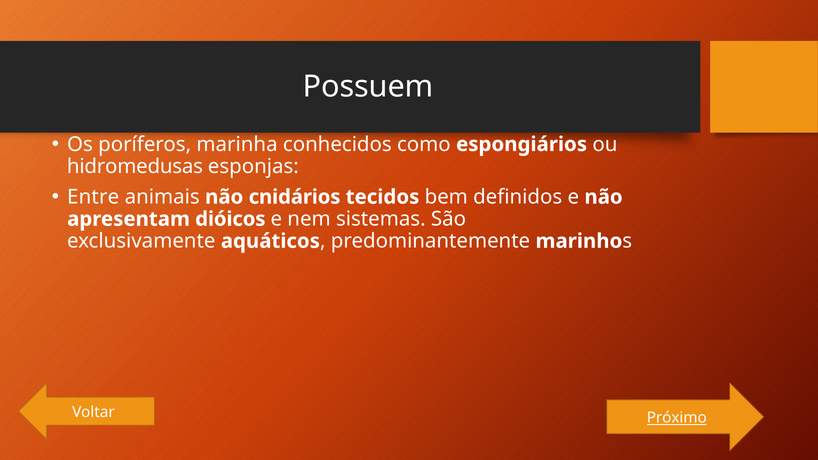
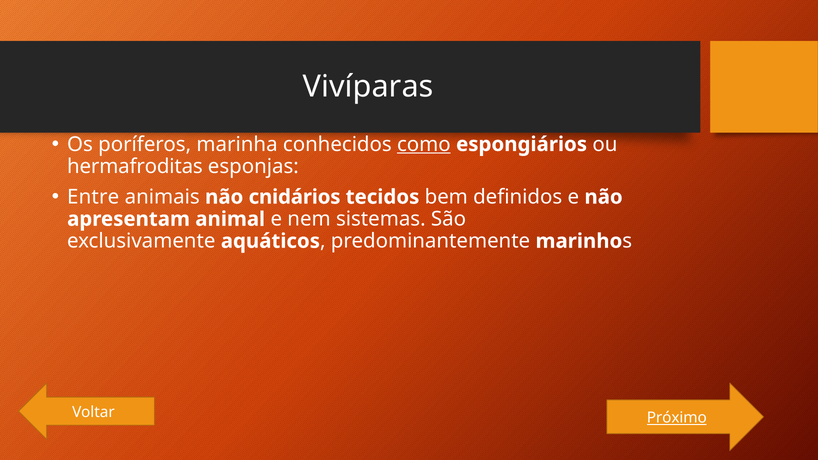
Possuem: Possuem -> Vivíparas
como underline: none -> present
hidromedusas: hidromedusas -> hermafroditas
dióicos: dióicos -> animal
